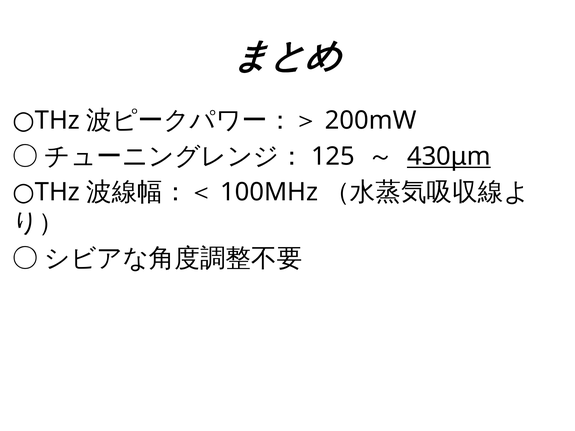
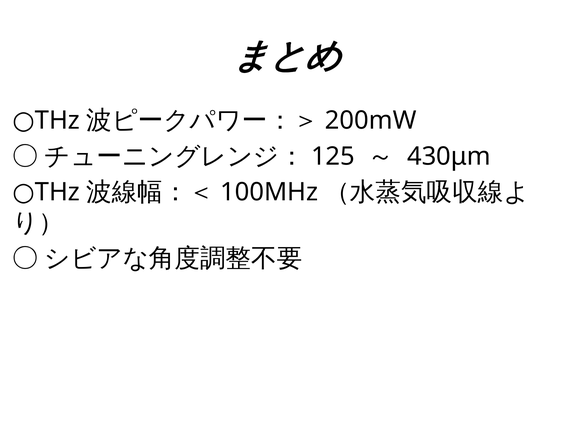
430μm underline: present -> none
